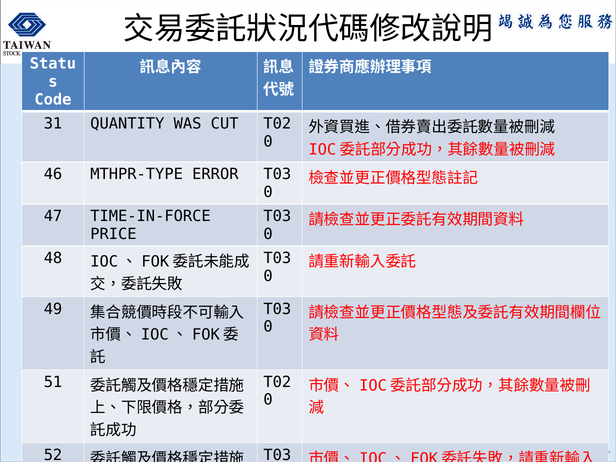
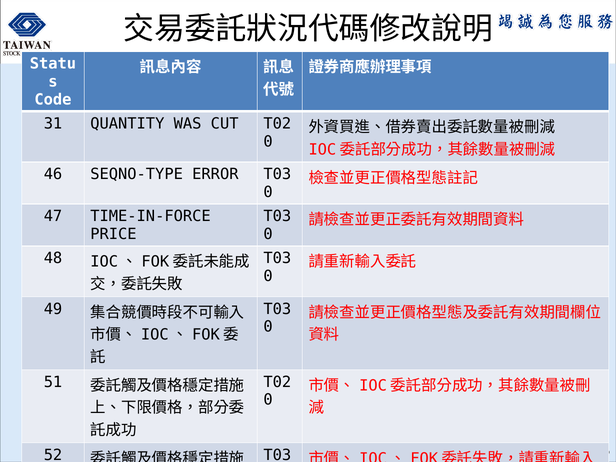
MTHPR-TYPE: MTHPR-TYPE -> SEQNO-TYPE
